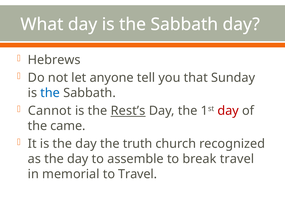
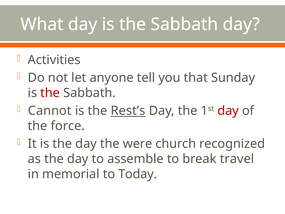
Hebrews: Hebrews -> Activities
the at (50, 93) colour: blue -> red
came: came -> force
truth: truth -> were
to Travel: Travel -> Today
